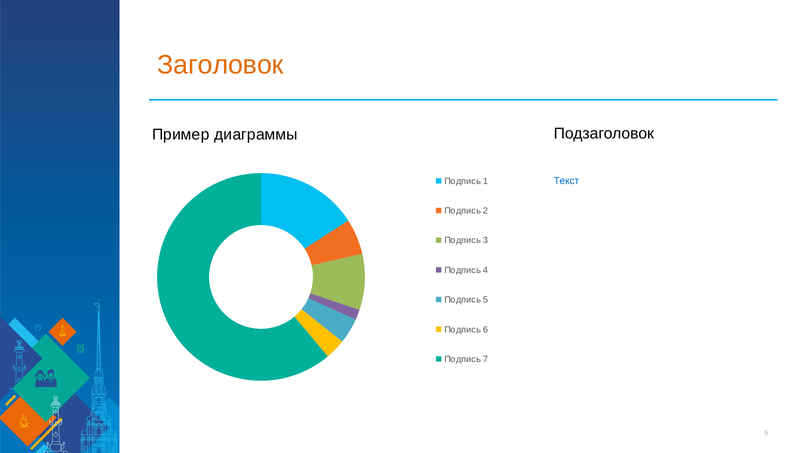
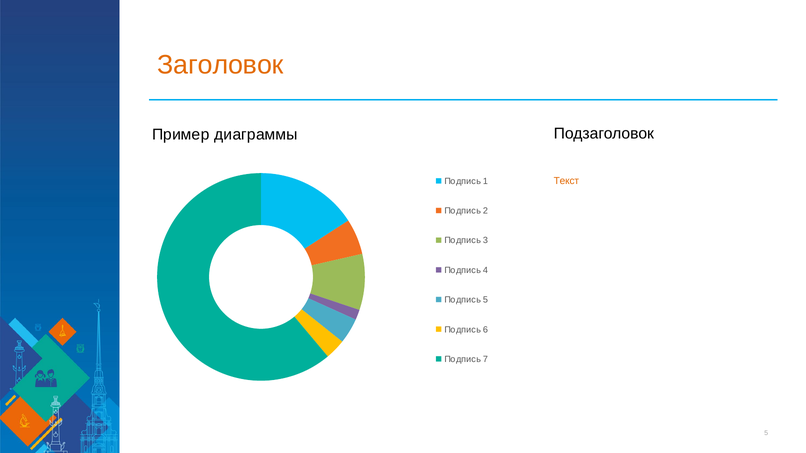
Текст colour: blue -> orange
